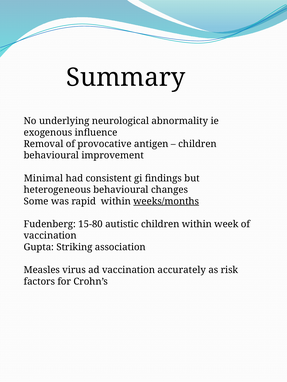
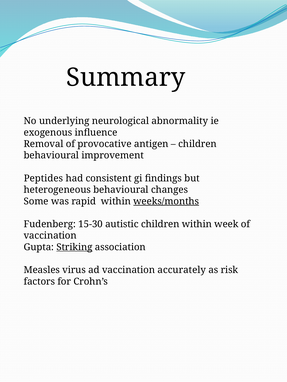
Minimal: Minimal -> Peptides
15-80: 15-80 -> 15-30
Striking underline: none -> present
